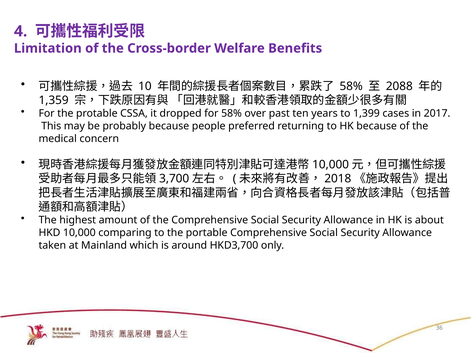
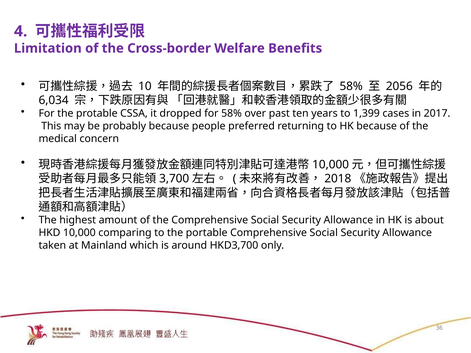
2088: 2088 -> 2056
1,359: 1,359 -> 6,034
